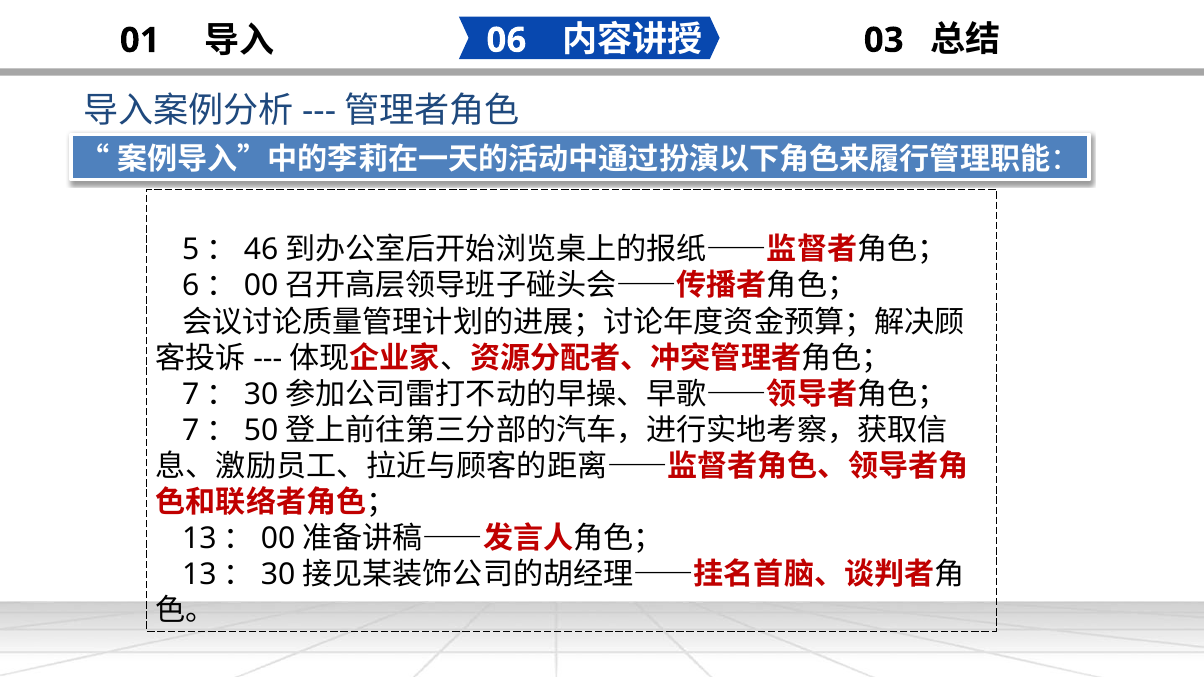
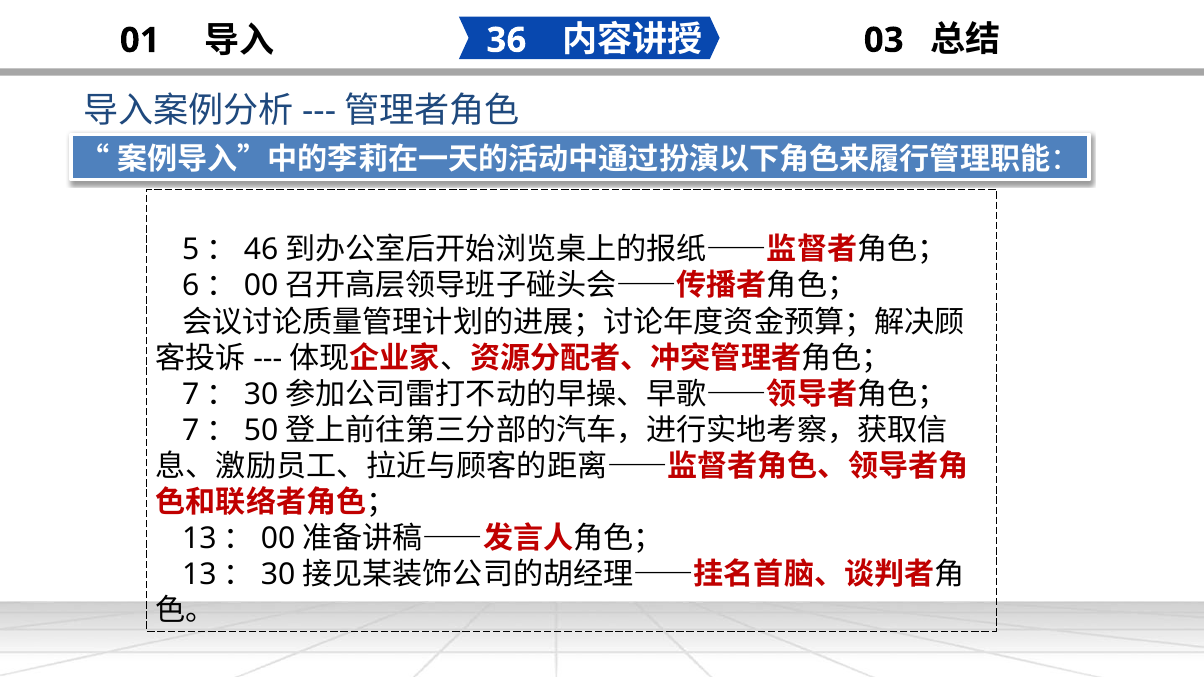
06: 06 -> 36
